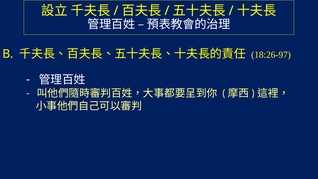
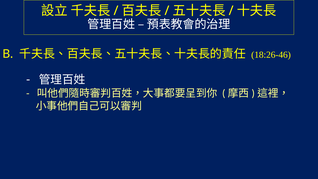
18:26-97: 18:26-97 -> 18:26-46
